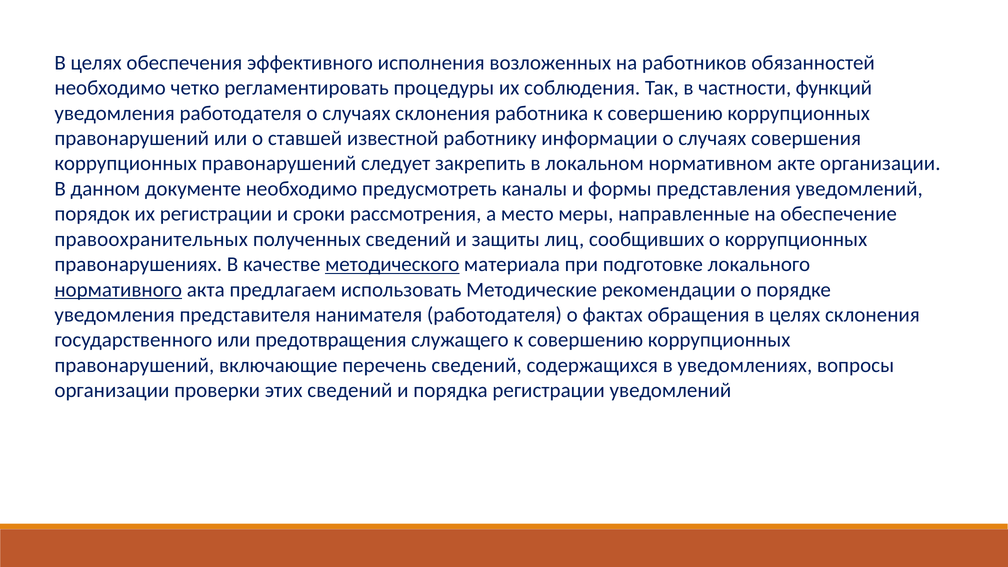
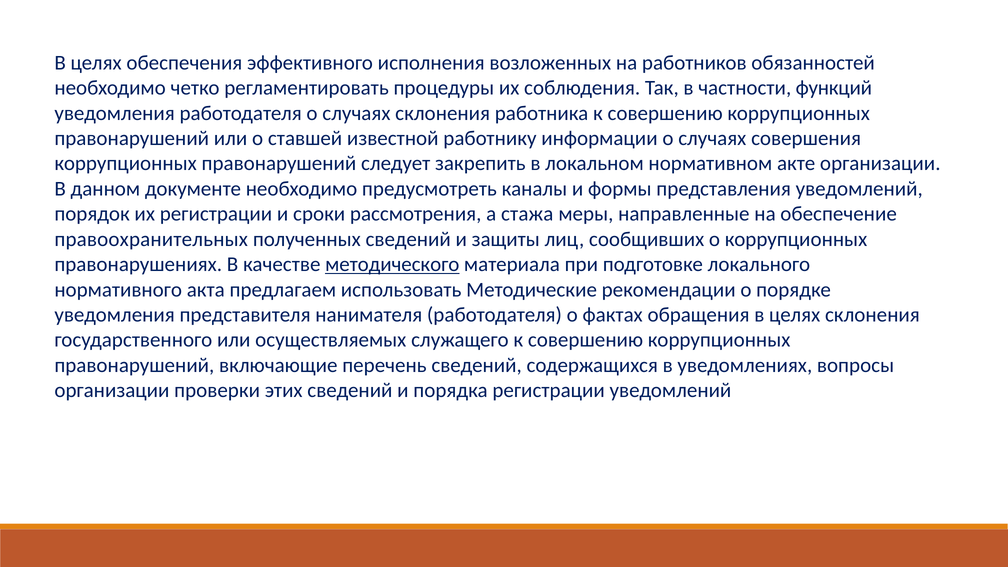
место: место -> стажа
нормативного underline: present -> none
предотвращения: предотвращения -> осуществляемых
